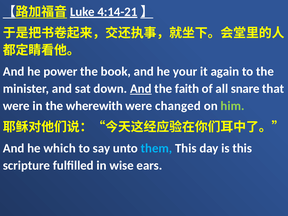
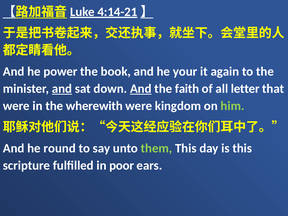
and at (62, 89) underline: none -> present
snare: snare -> letter
changed: changed -> kingdom
which: which -> round
them colour: light blue -> light green
wise: wise -> poor
